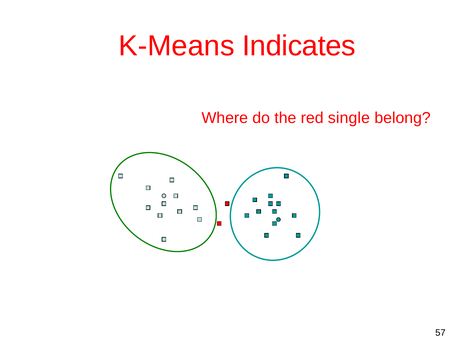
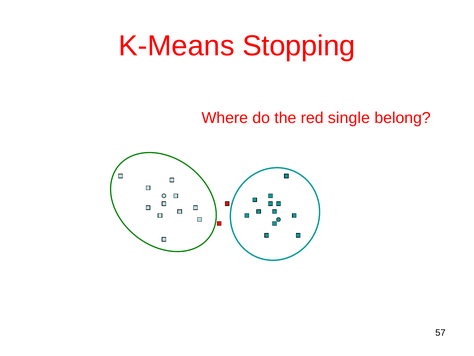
Indicates: Indicates -> Stopping
